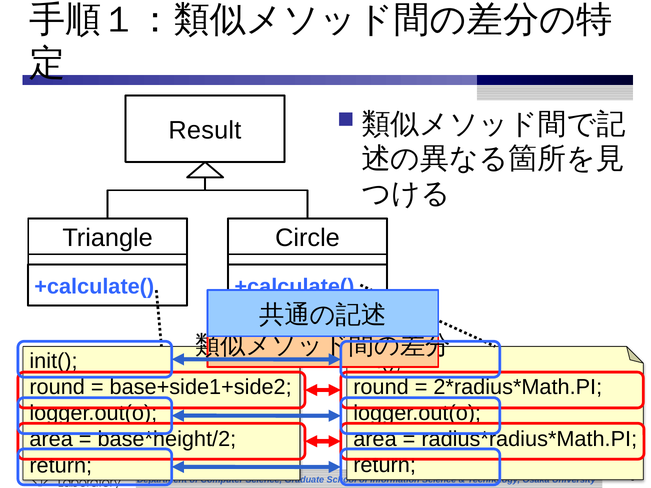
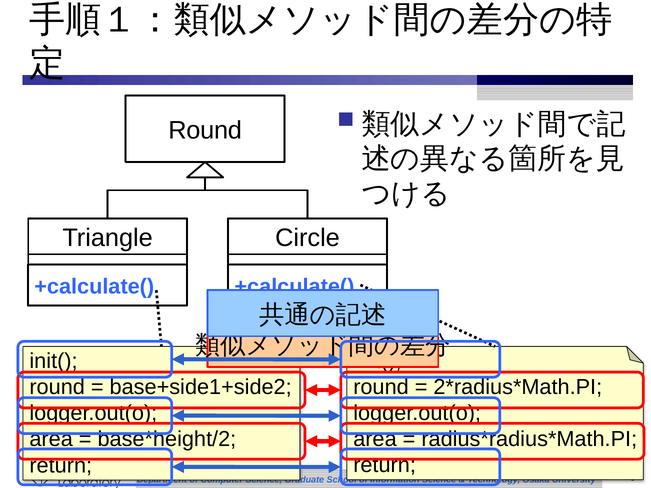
Result at (205, 131): Result -> Round
